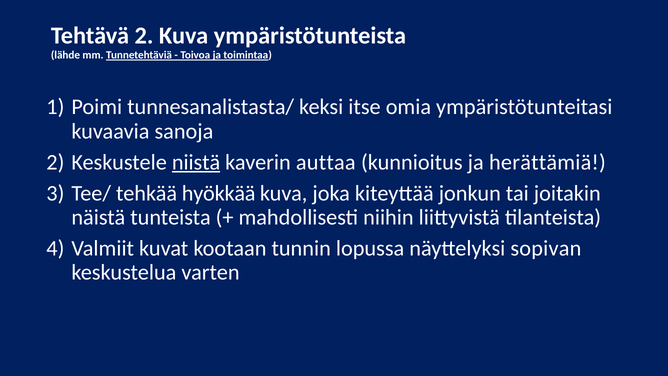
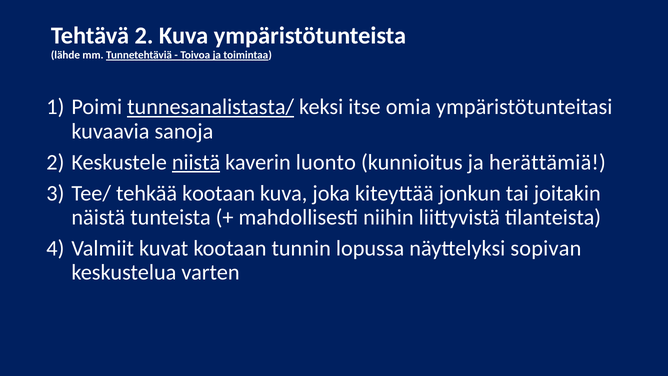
tunnesanalistasta/ underline: none -> present
auttaa: auttaa -> luonto
tehkää hyökkää: hyökkää -> kootaan
